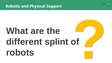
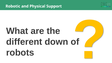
splint: splint -> down
